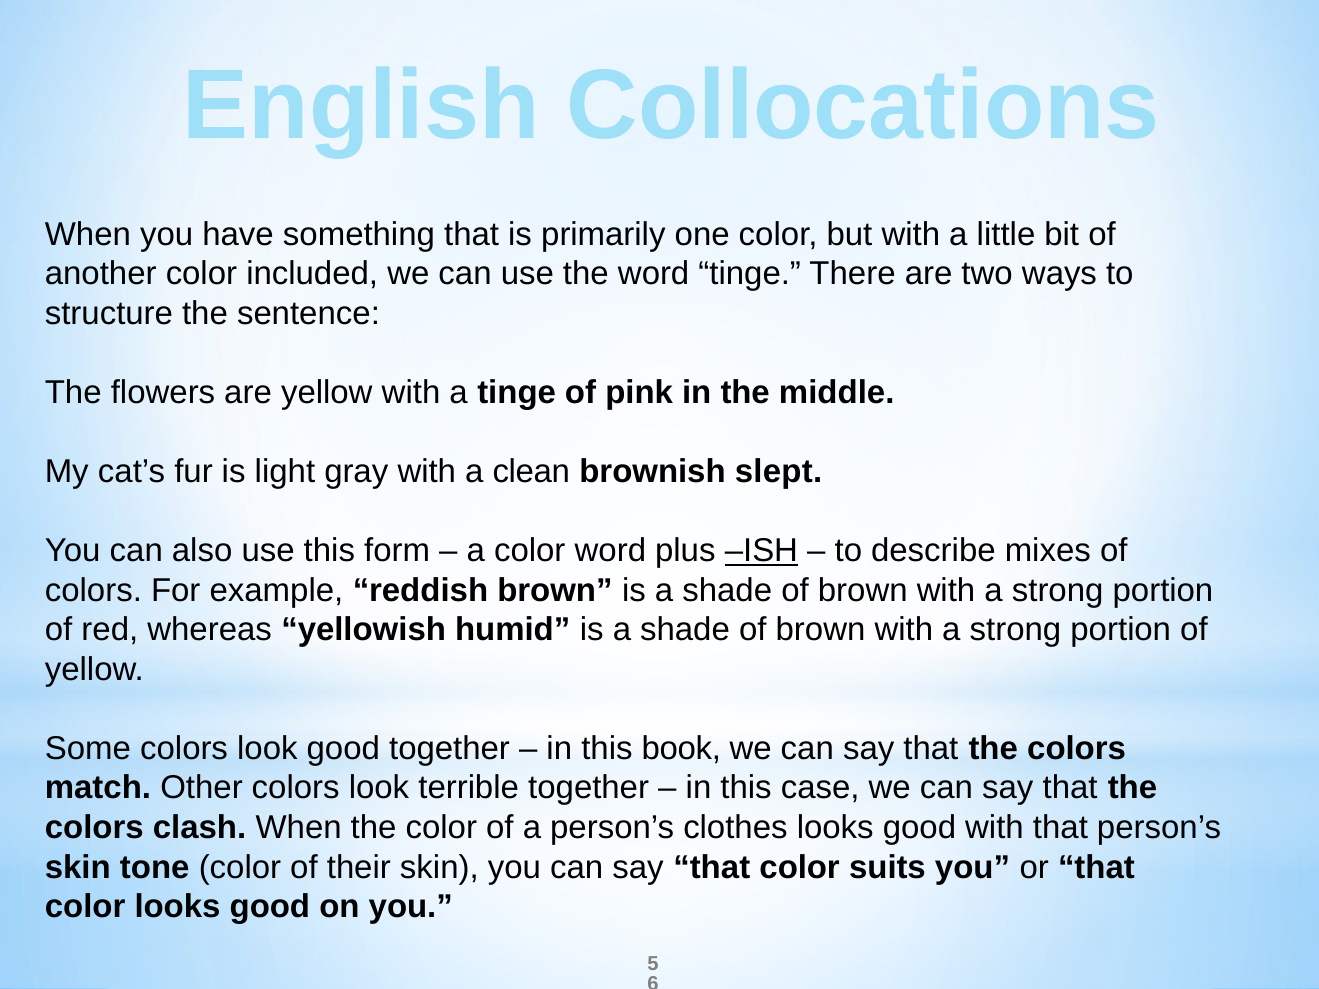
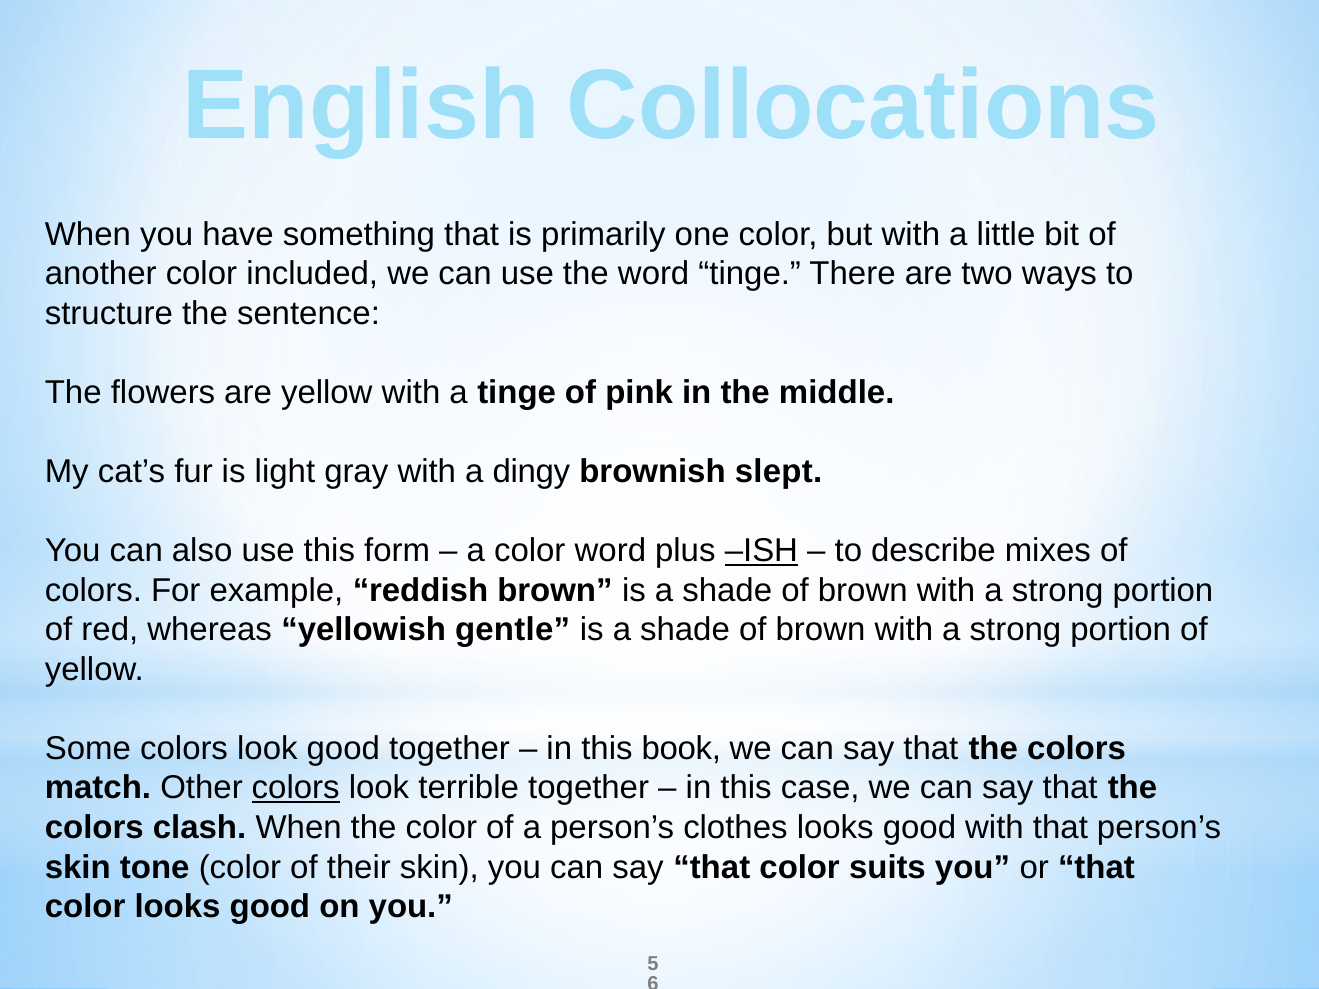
clean: clean -> dingy
humid: humid -> gentle
colors at (296, 788) underline: none -> present
